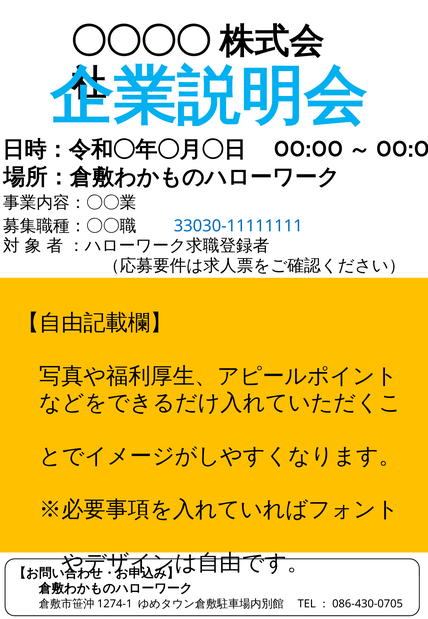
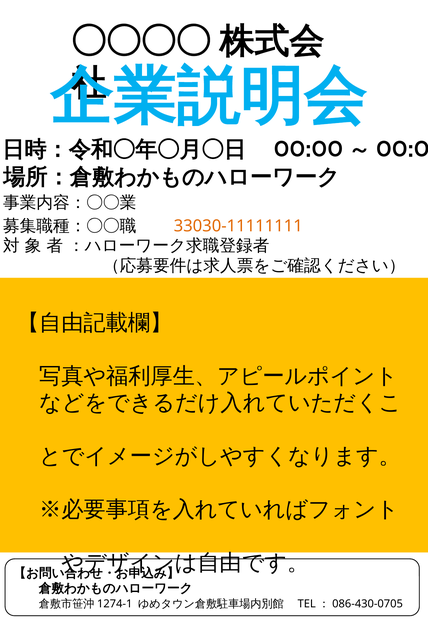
33030-11111111 colour: blue -> orange
